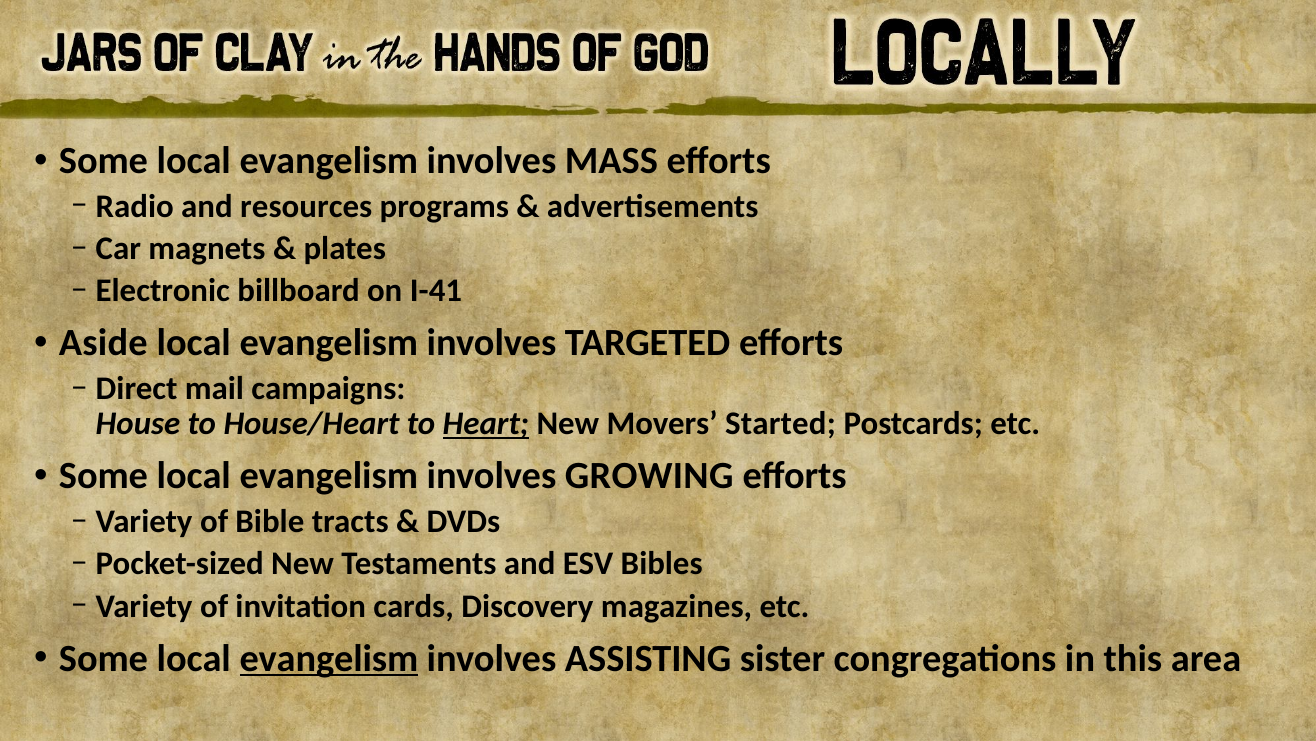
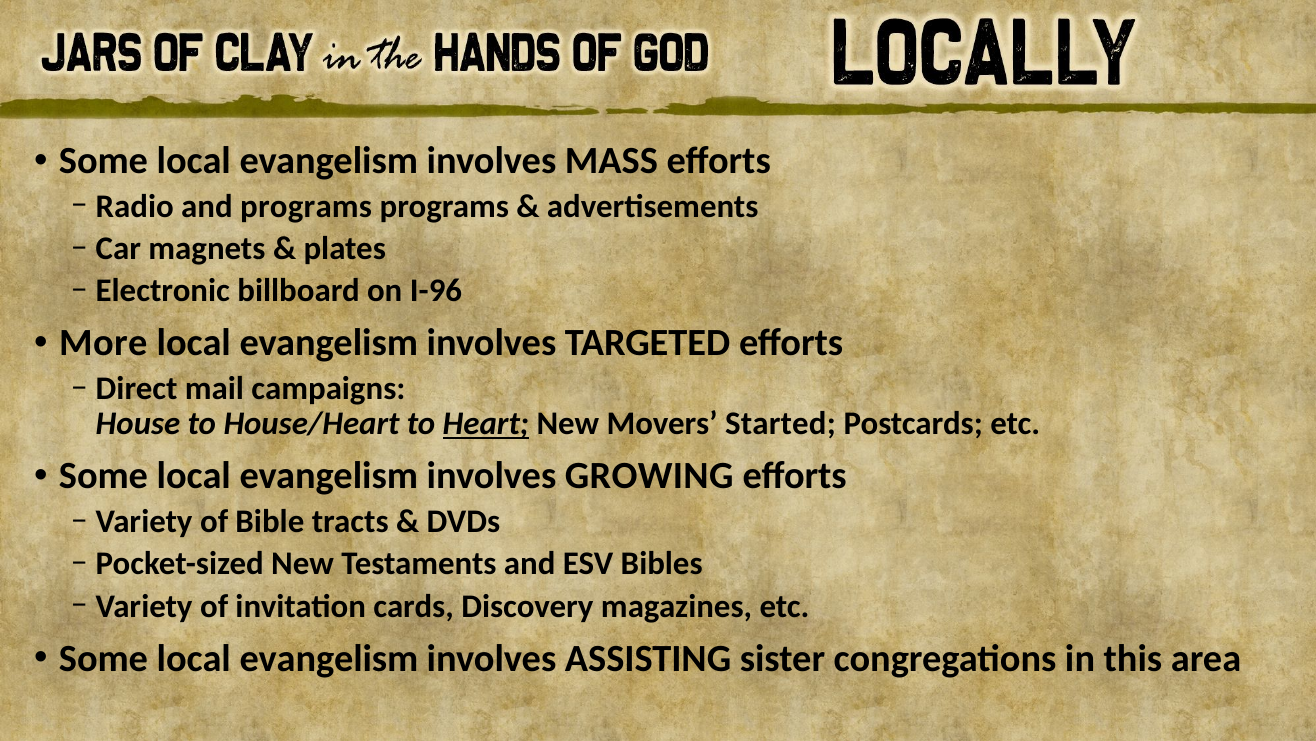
and resources: resources -> programs
I-41: I-41 -> I-96
Aside: Aside -> More
evangelism at (329, 658) underline: present -> none
